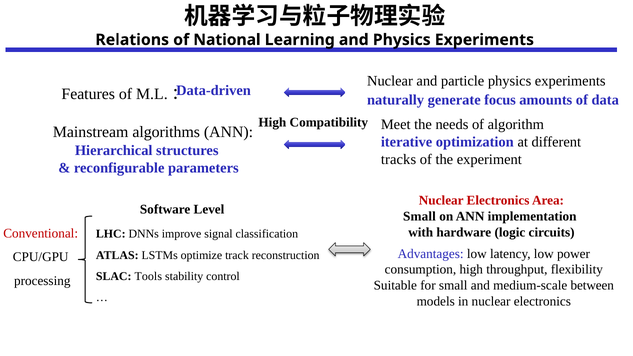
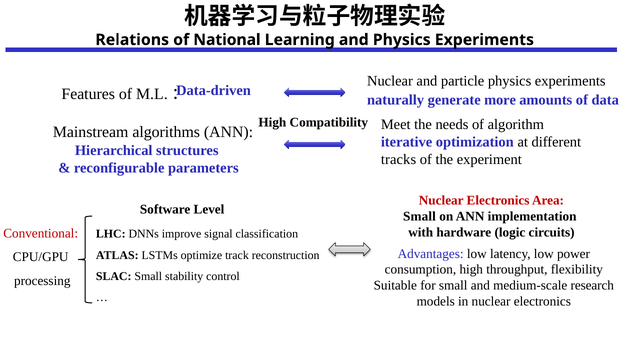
focus: focus -> more
SLAC Tools: Tools -> Small
between: between -> research
